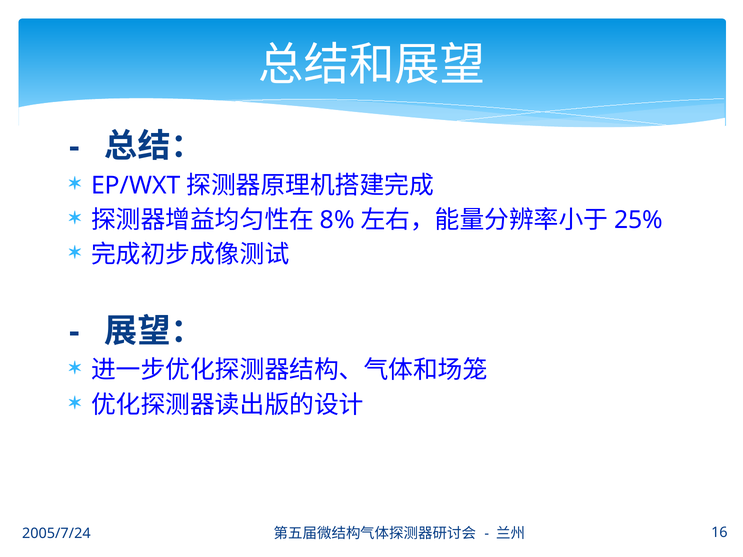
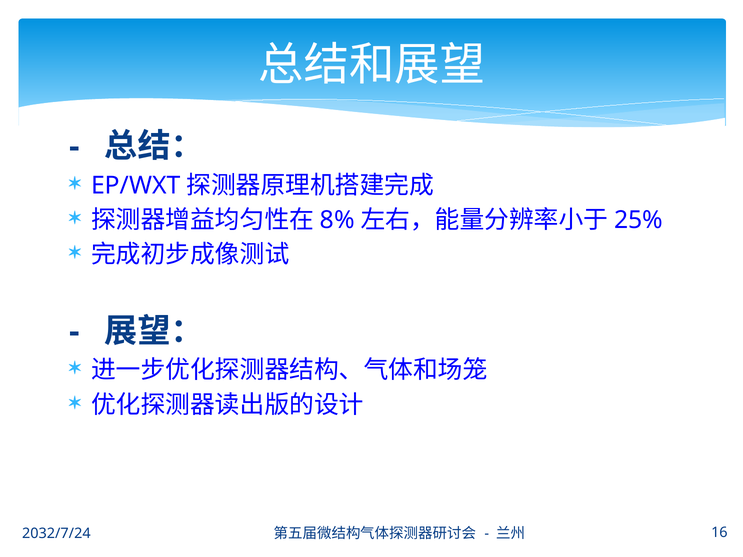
2005/7/24: 2005/7/24 -> 2032/7/24
